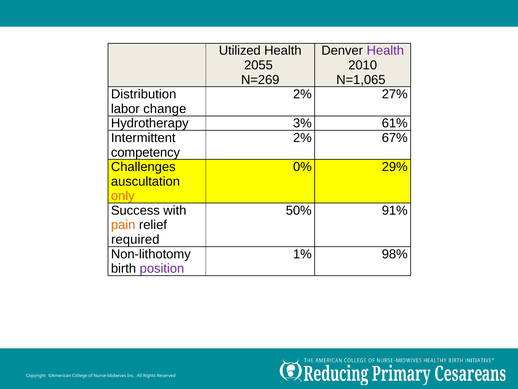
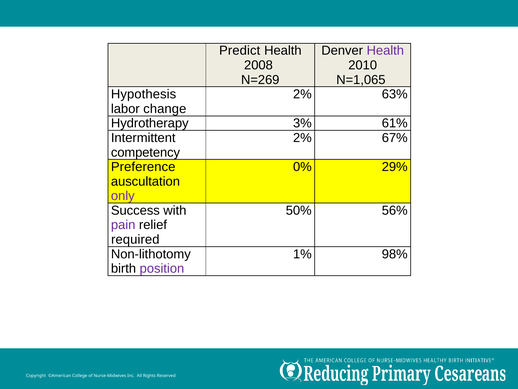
Utilized: Utilized -> Predict
2055: 2055 -> 2008
Distribution: Distribution -> Hypothesis
27%: 27% -> 63%
Challenges: Challenges -> Preference
only colour: orange -> purple
91%: 91% -> 56%
pain colour: orange -> purple
